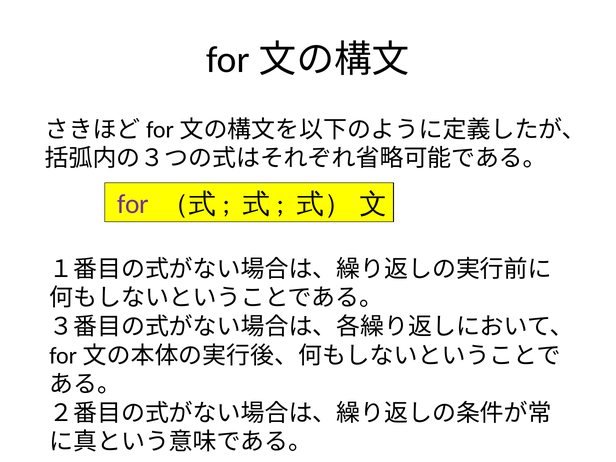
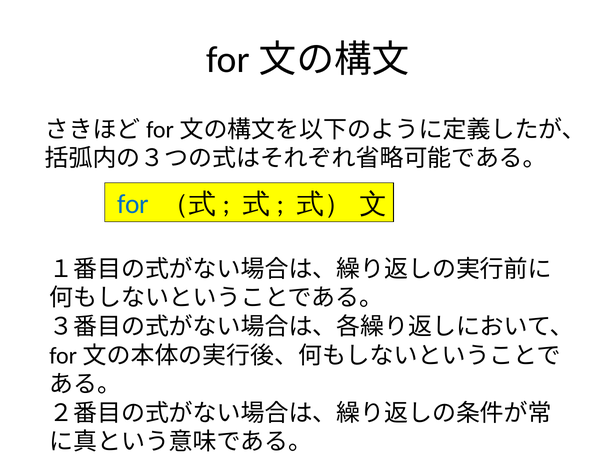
for colour: purple -> blue
